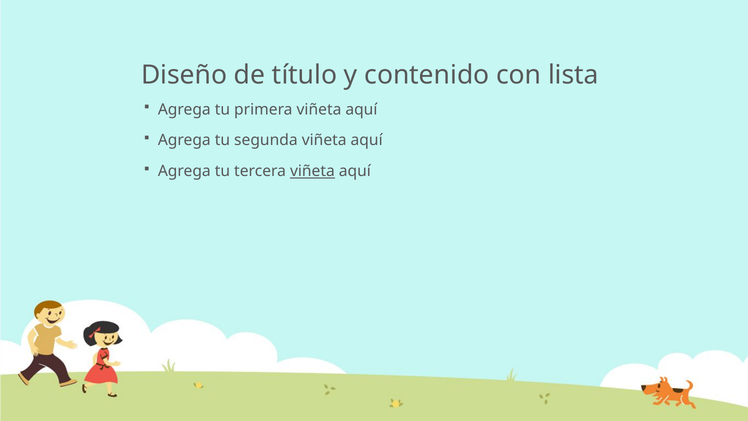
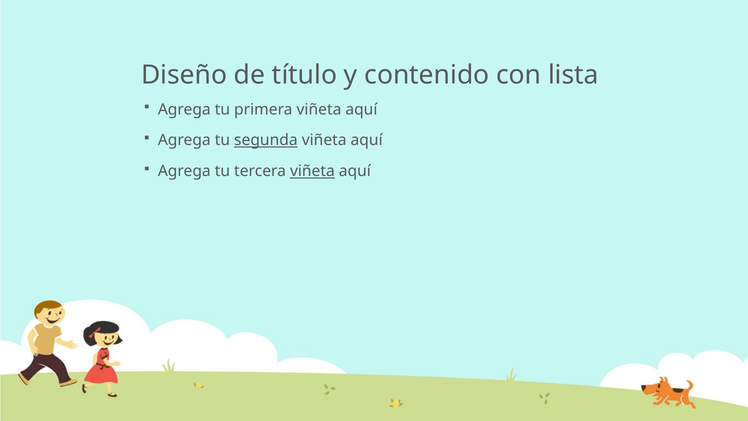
segunda underline: none -> present
